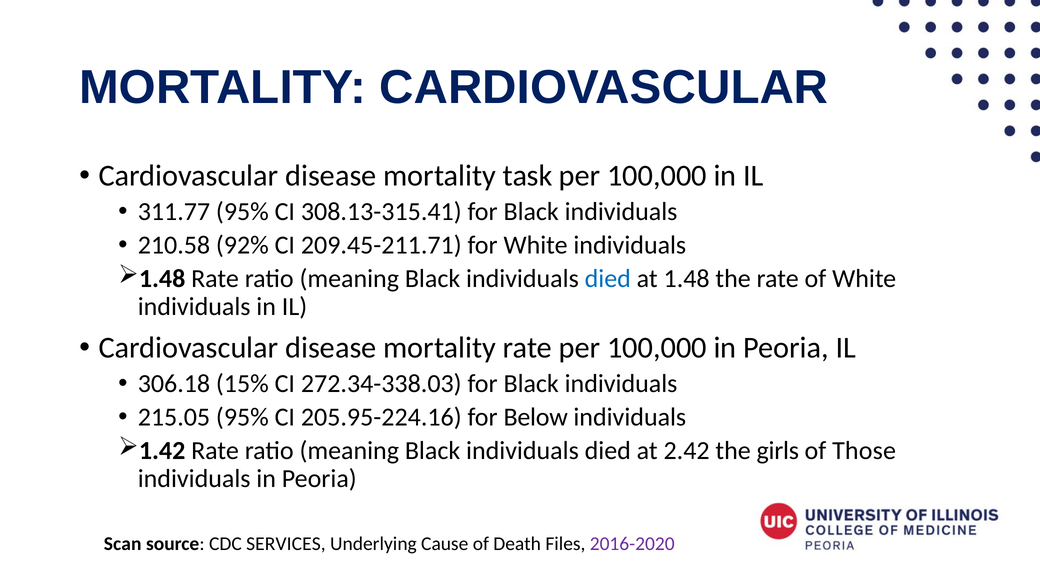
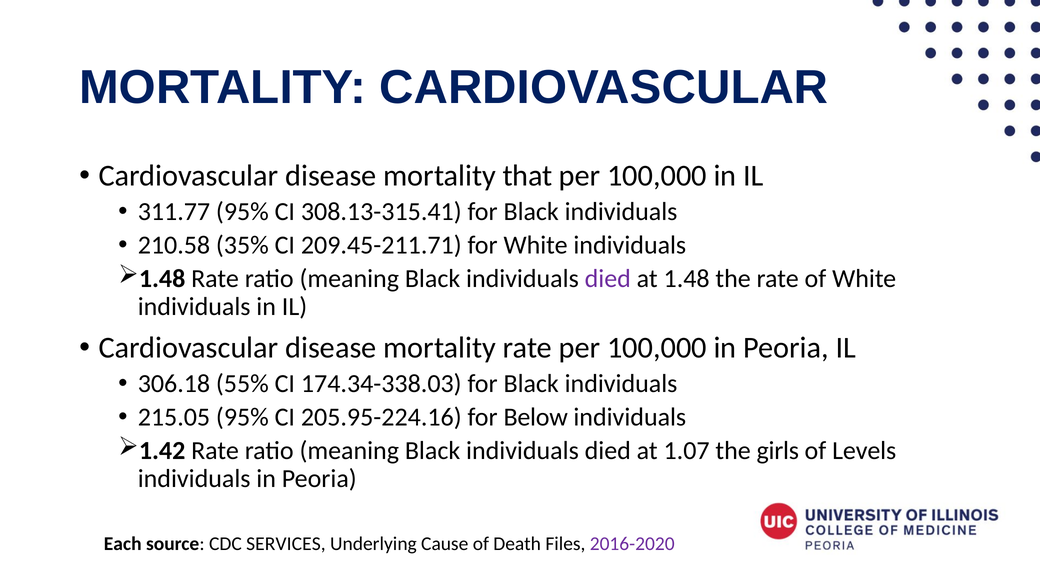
task: task -> that
92%: 92% -> 35%
died at (608, 279) colour: blue -> purple
15%: 15% -> 55%
272.34-338.03: 272.34-338.03 -> 174.34-338.03
2.42: 2.42 -> 1.07
Those: Those -> Levels
Scan: Scan -> Each
